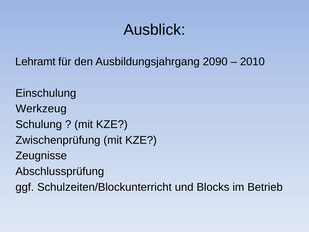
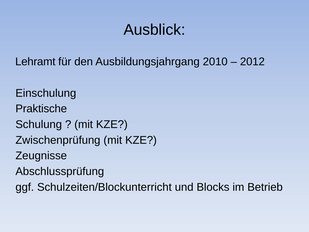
2090: 2090 -> 2010
2010: 2010 -> 2012
Werkzeug: Werkzeug -> Praktische
